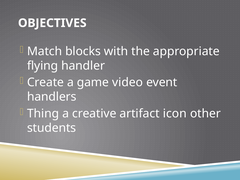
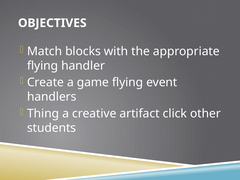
game video: video -> flying
icon: icon -> click
